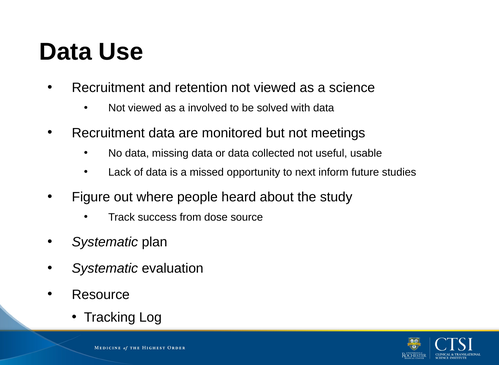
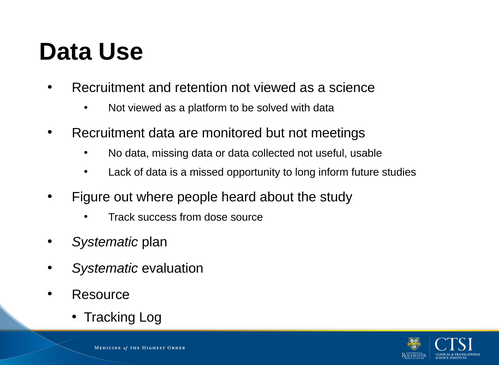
involved: involved -> platform
next: next -> long
